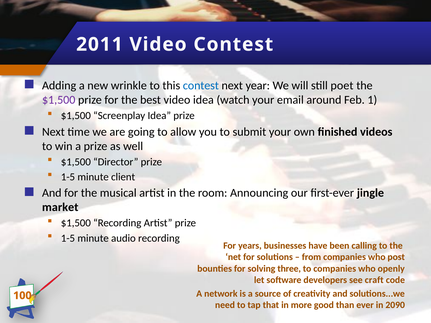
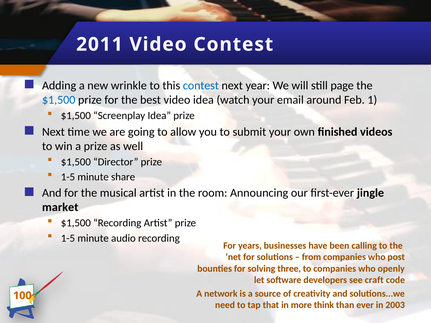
poet: poet -> page
$1,500 at (59, 100) colour: purple -> blue
client: client -> share
good: good -> think
2090: 2090 -> 2003
